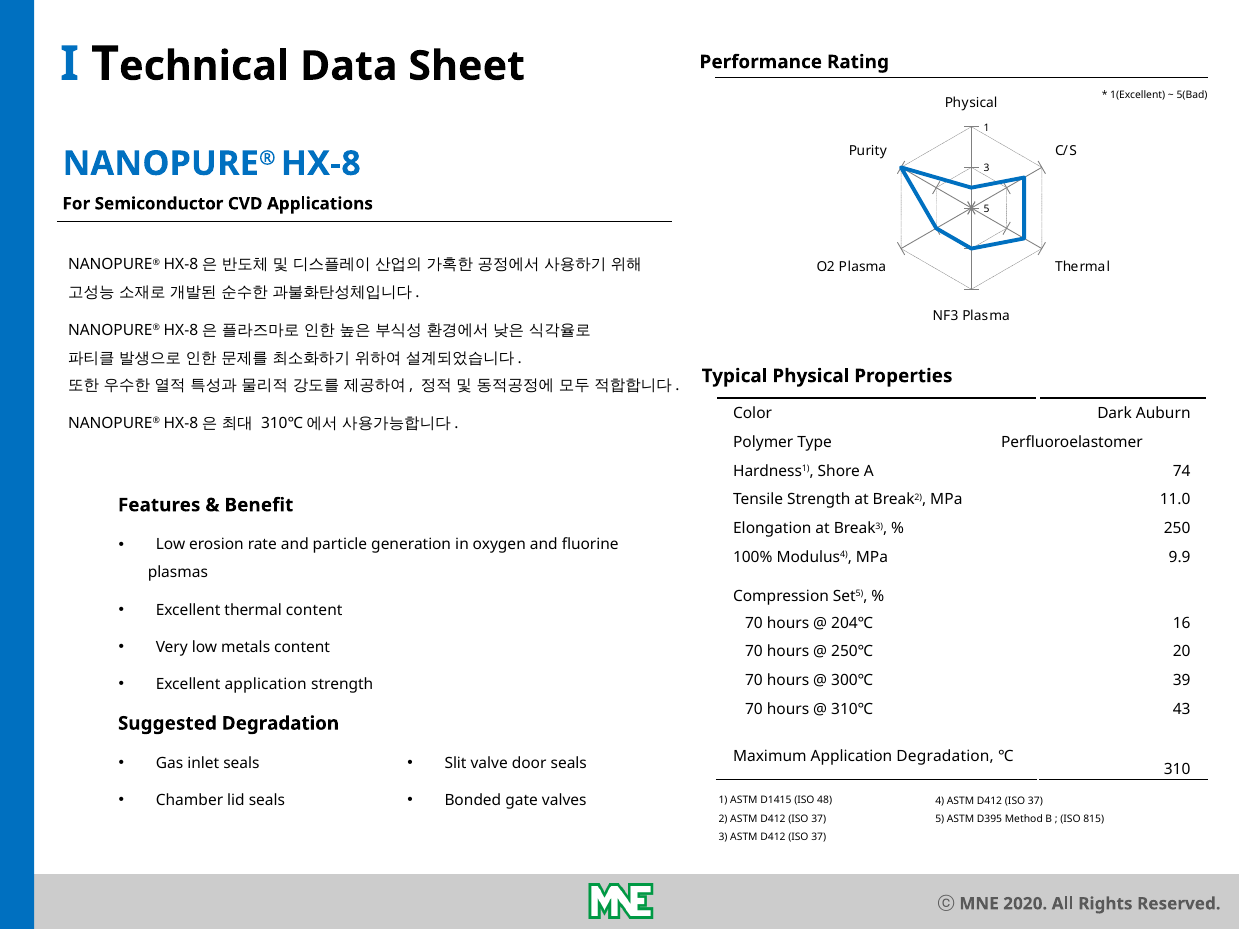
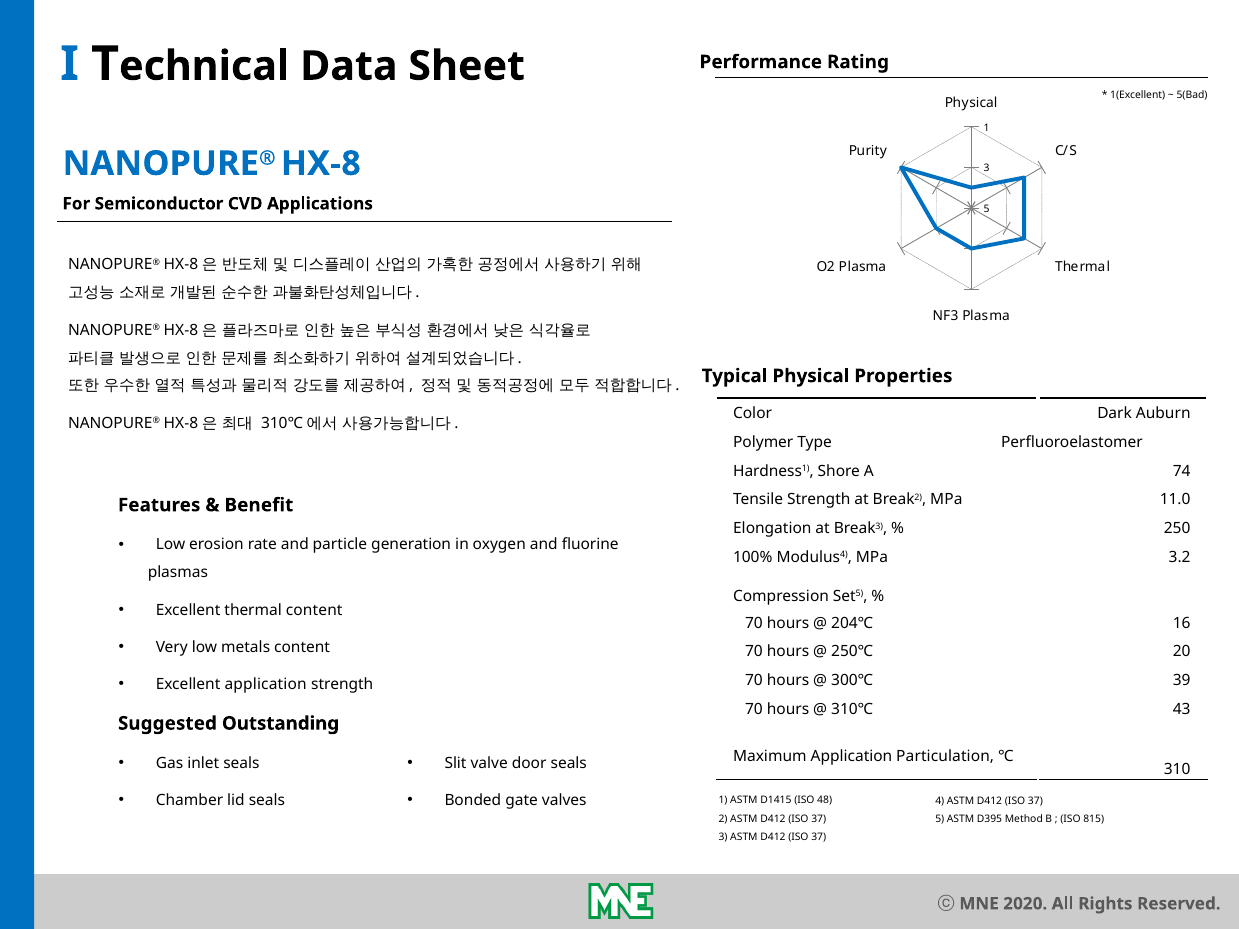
9.9: 9.9 -> 3.2
Suggested Degradation: Degradation -> Outstanding
Application Degradation: Degradation -> Particulation
